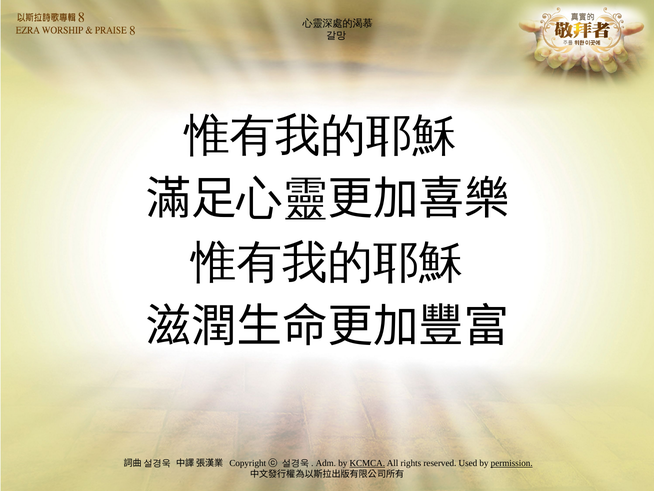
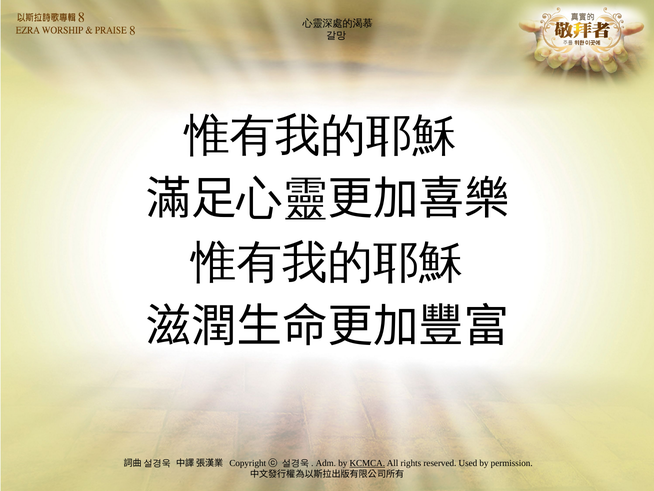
permission underline: present -> none
